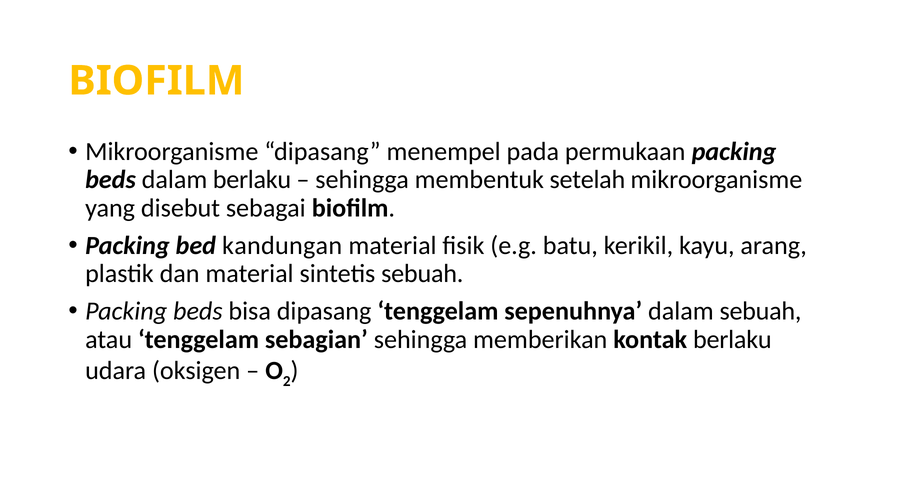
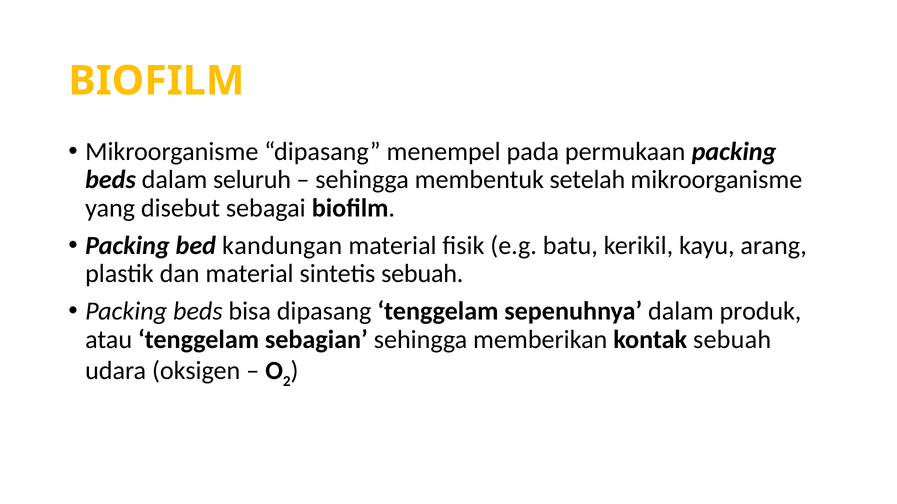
dalam berlaku: berlaku -> seluruh
dalam sebuah: sebuah -> produk
kontak berlaku: berlaku -> sebuah
